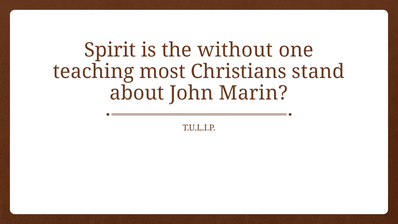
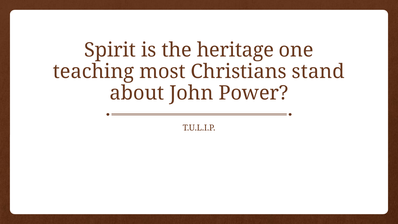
without: without -> heritage
Marin: Marin -> Power
